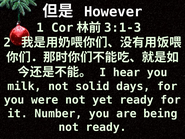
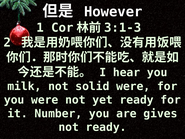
solid days: days -> were
being: being -> gives
